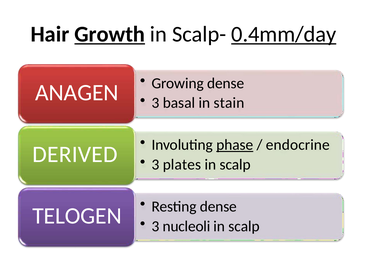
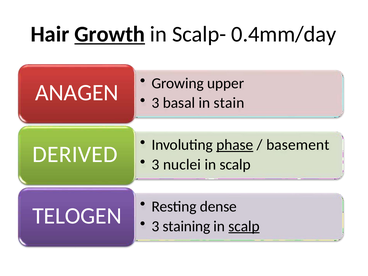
0.4mm/day underline: present -> none
Growing dense: dense -> upper
endocrine: endocrine -> basement
plates: plates -> nuclei
nucleoli: nucleoli -> staining
scalp at (244, 226) underline: none -> present
